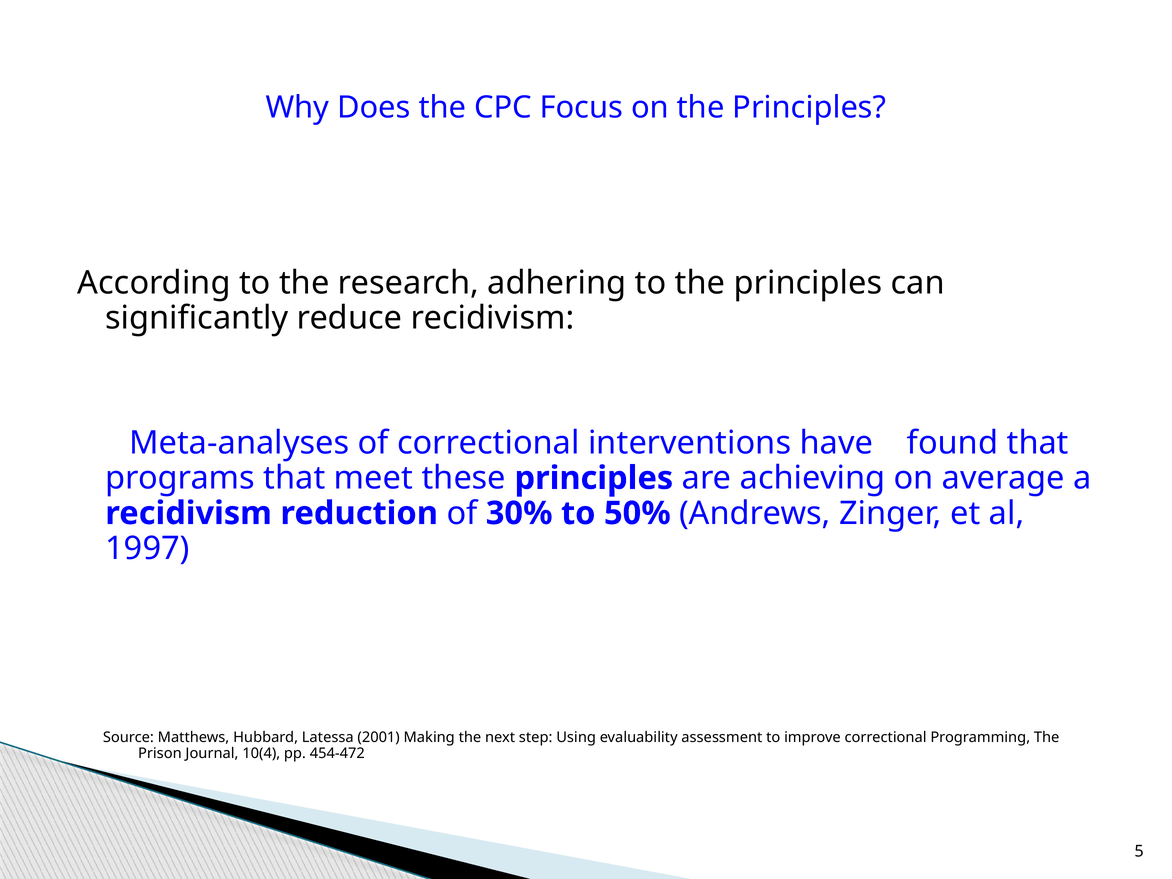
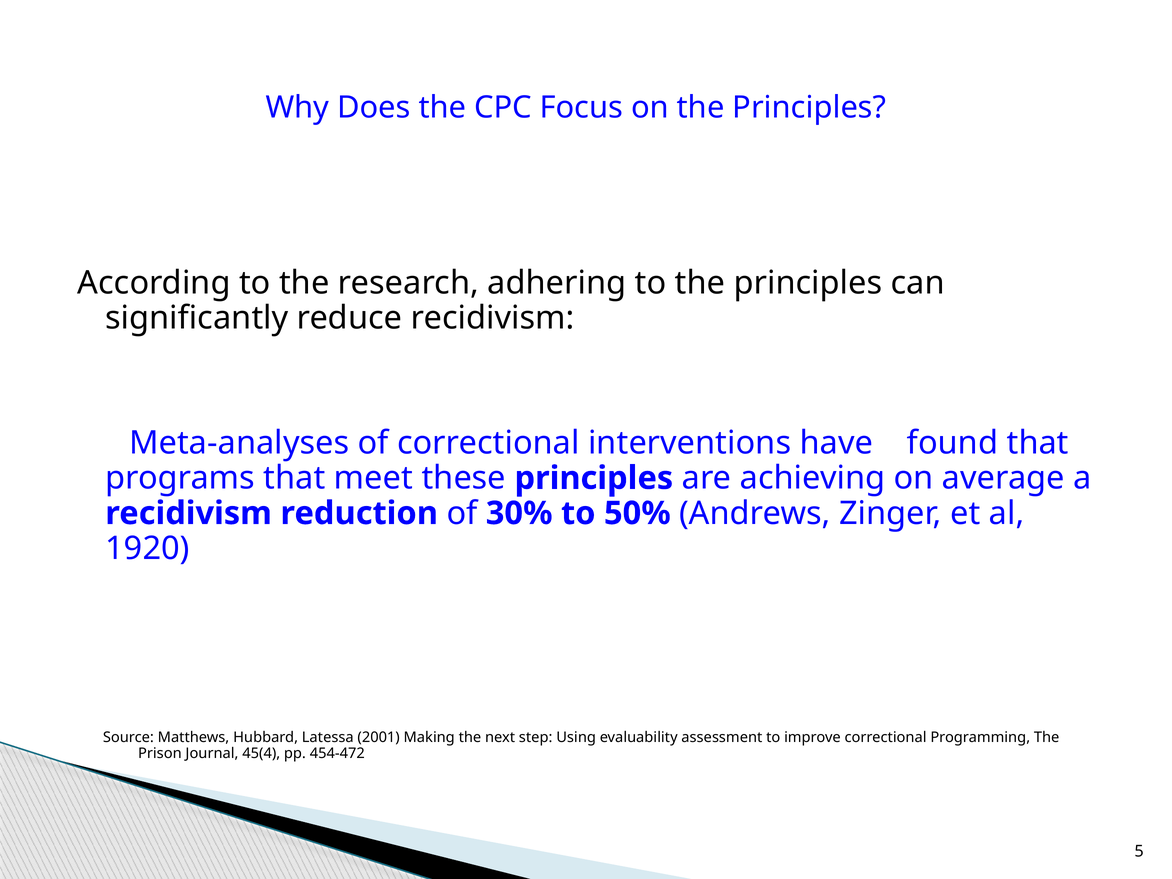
1997: 1997 -> 1920
10(4: 10(4 -> 45(4
